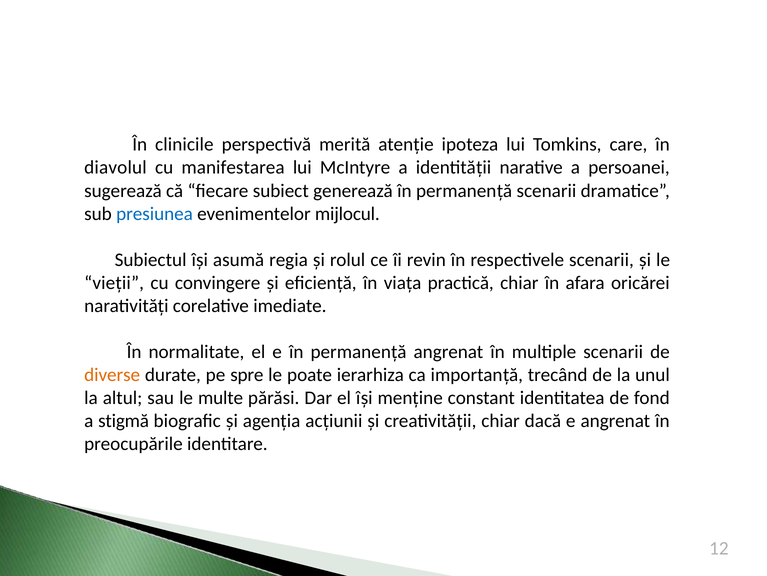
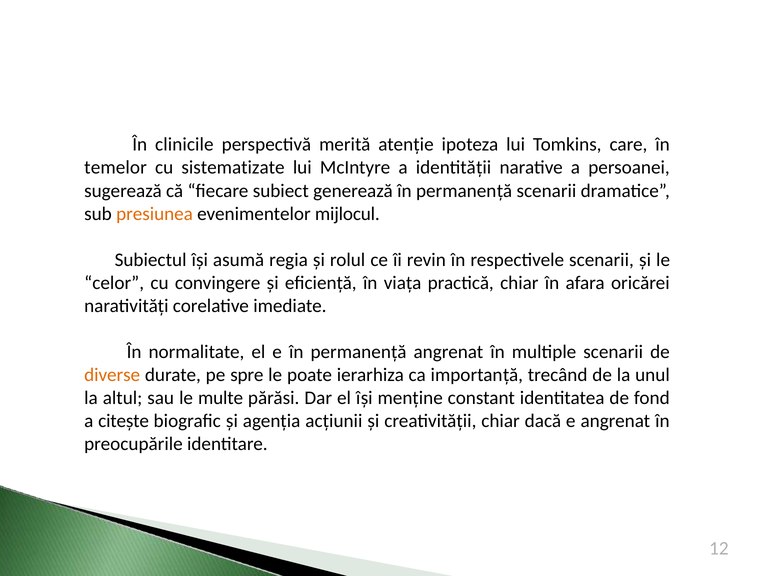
diavolul: diavolul -> temelor
manifestarea: manifestarea -> sistematizate
presiunea colour: blue -> orange
vieții: vieții -> celor
stigmă: stigmă -> citește
